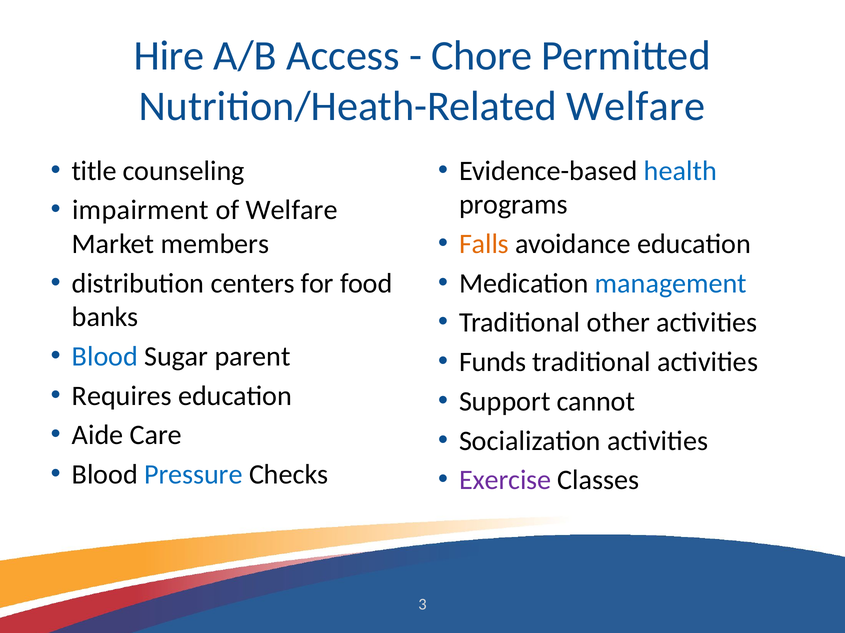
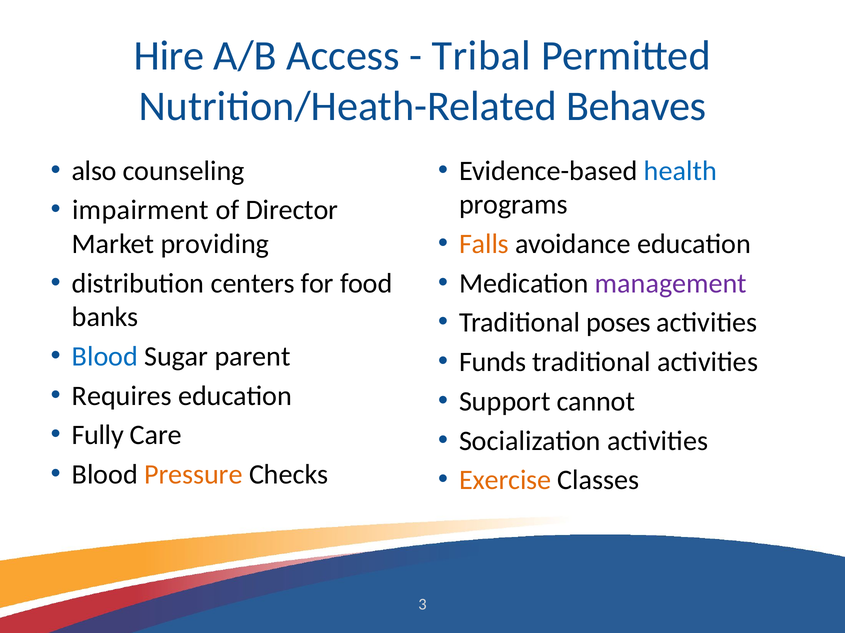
Chore: Chore -> Tribal
Nutrition/Heath-Related Welfare: Welfare -> Behaves
title: title -> also
of Welfare: Welfare -> Director
members: members -> providing
management colour: blue -> purple
other: other -> poses
Aide: Aide -> Fully
Pressure colour: blue -> orange
Exercise colour: purple -> orange
